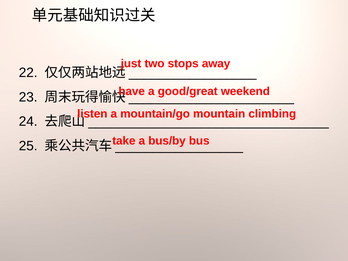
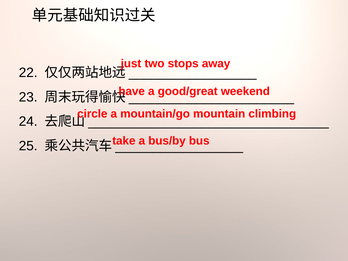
listen: listen -> circle
